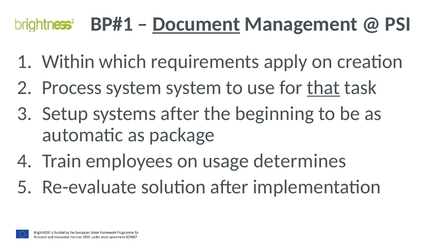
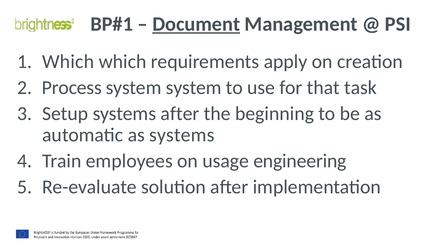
1 Within: Within -> Which
that underline: present -> none
as package: package -> systems
determines: determines -> engineering
